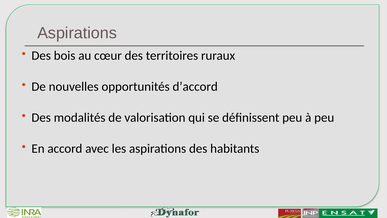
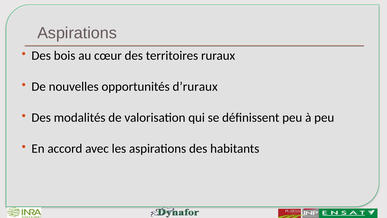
d’accord: d’accord -> d’ruraux
